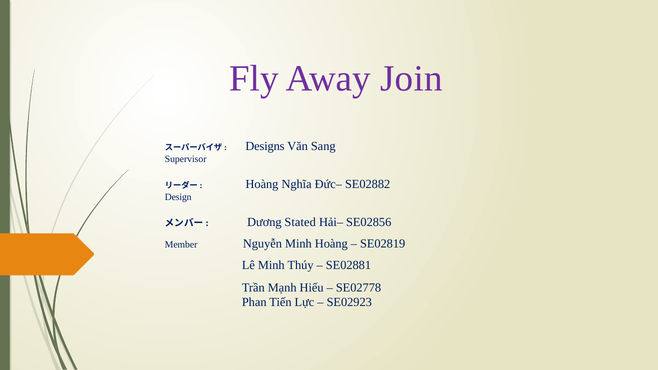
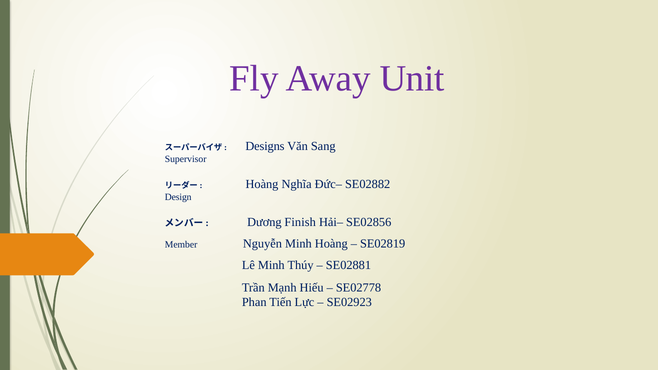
Join: Join -> Unit
Stated: Stated -> Finish
